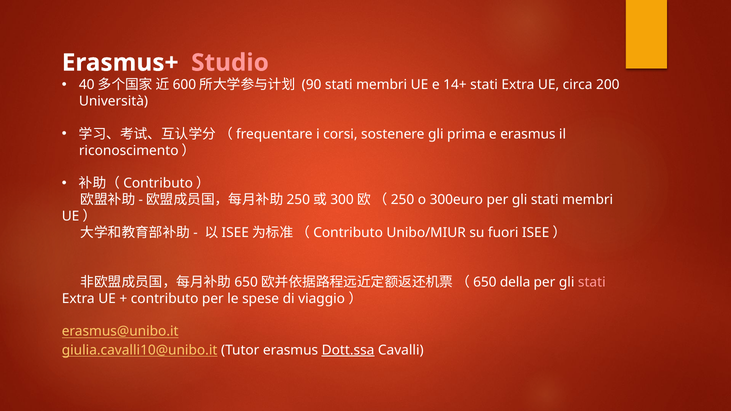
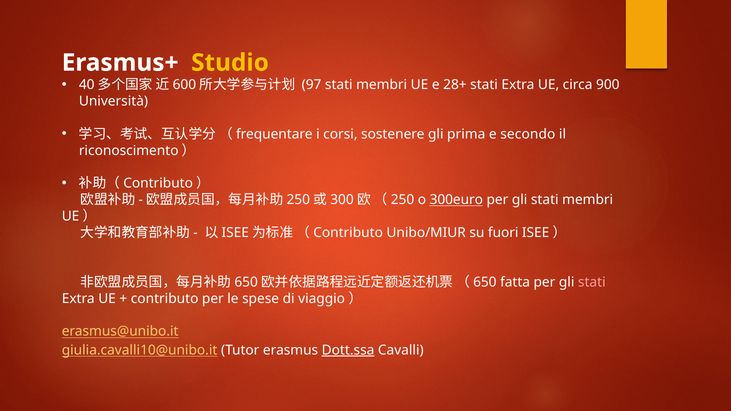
Studio colour: pink -> yellow
90: 90 -> 97
14+: 14+ -> 28+
200: 200 -> 900
e erasmus: erasmus -> secondo
300euro underline: none -> present
della: della -> fatta
